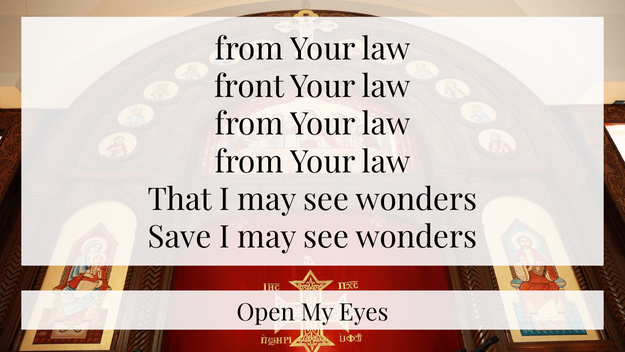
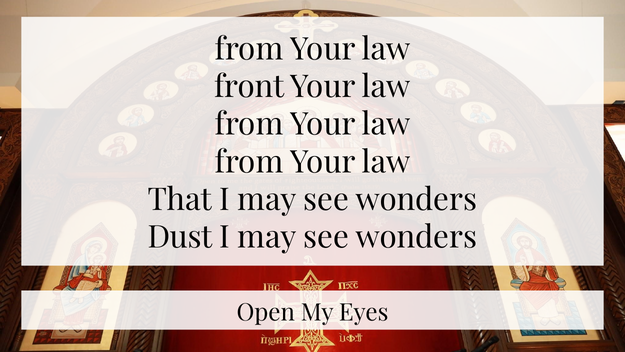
Save: Save -> Dust
